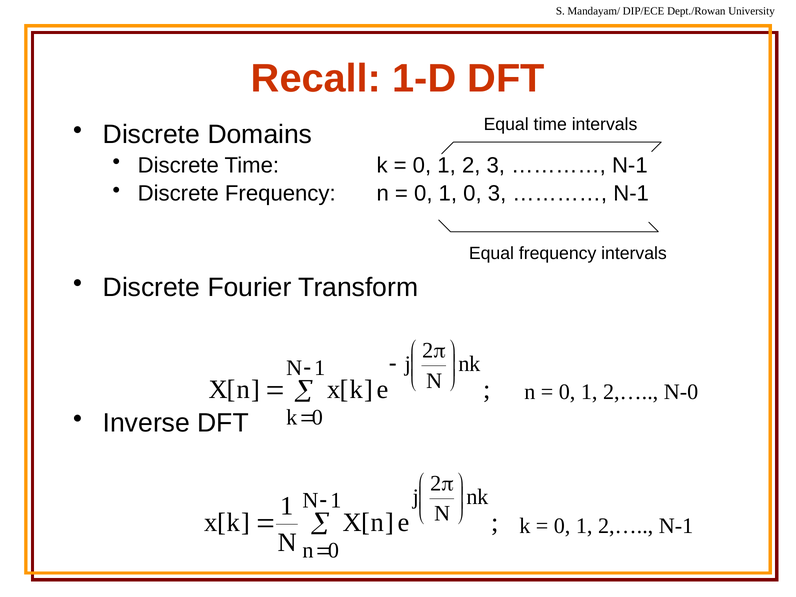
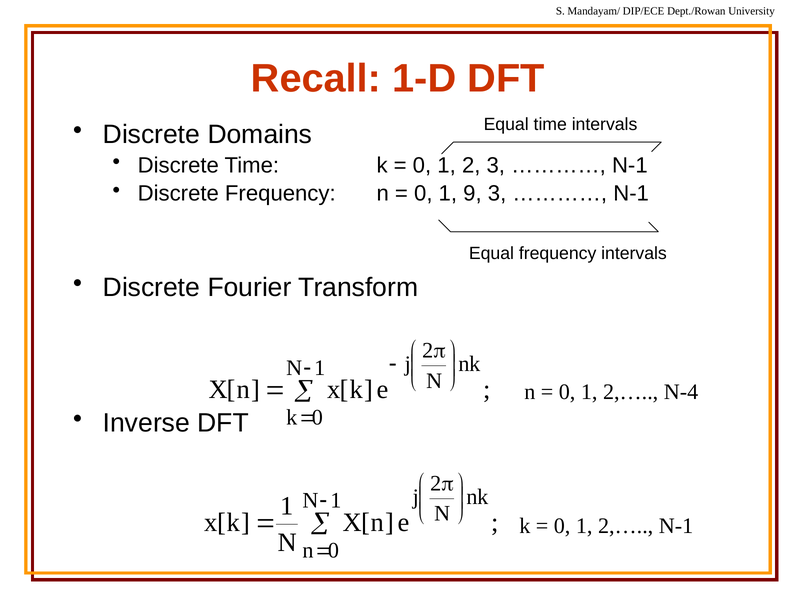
1 0: 0 -> 9
N-0: N-0 -> N-4
